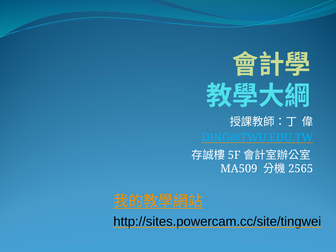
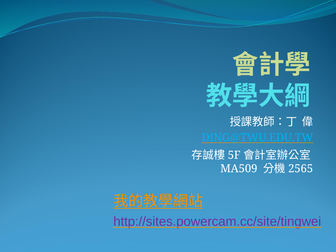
http://sites.powercam.cc/site/tingwei colour: black -> purple
